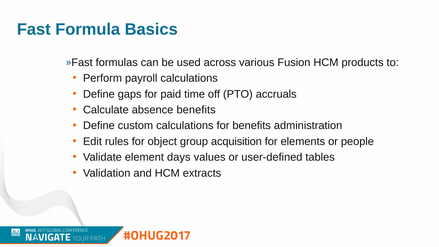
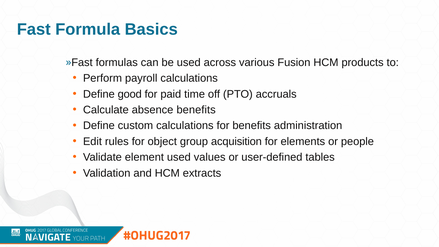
gaps: gaps -> good
element days: days -> used
